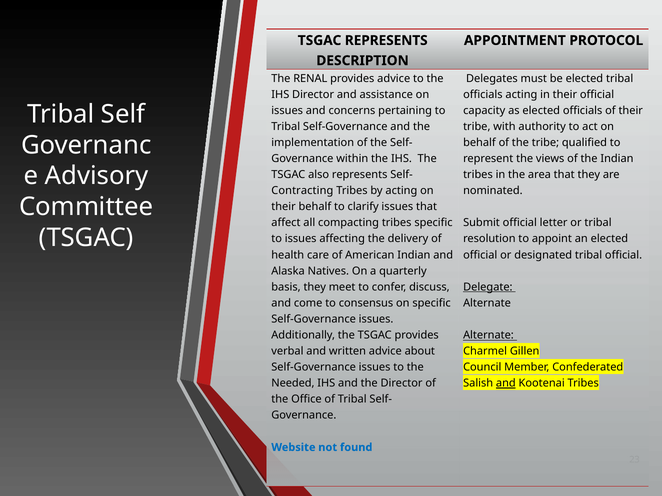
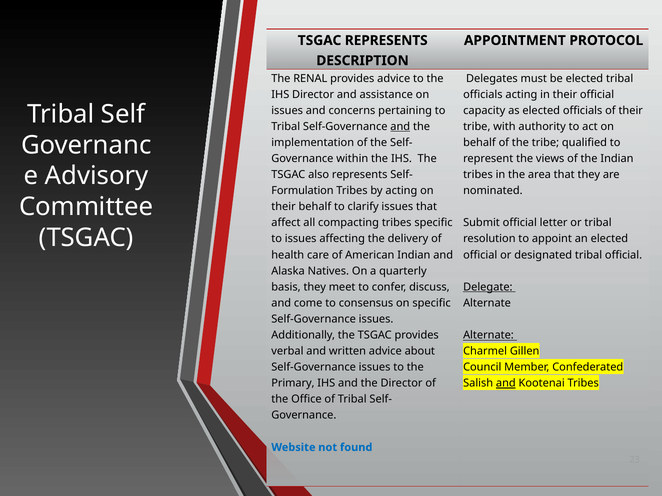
and at (400, 127) underline: none -> present
Contracting: Contracting -> Formulation
Needed: Needed -> Primary
